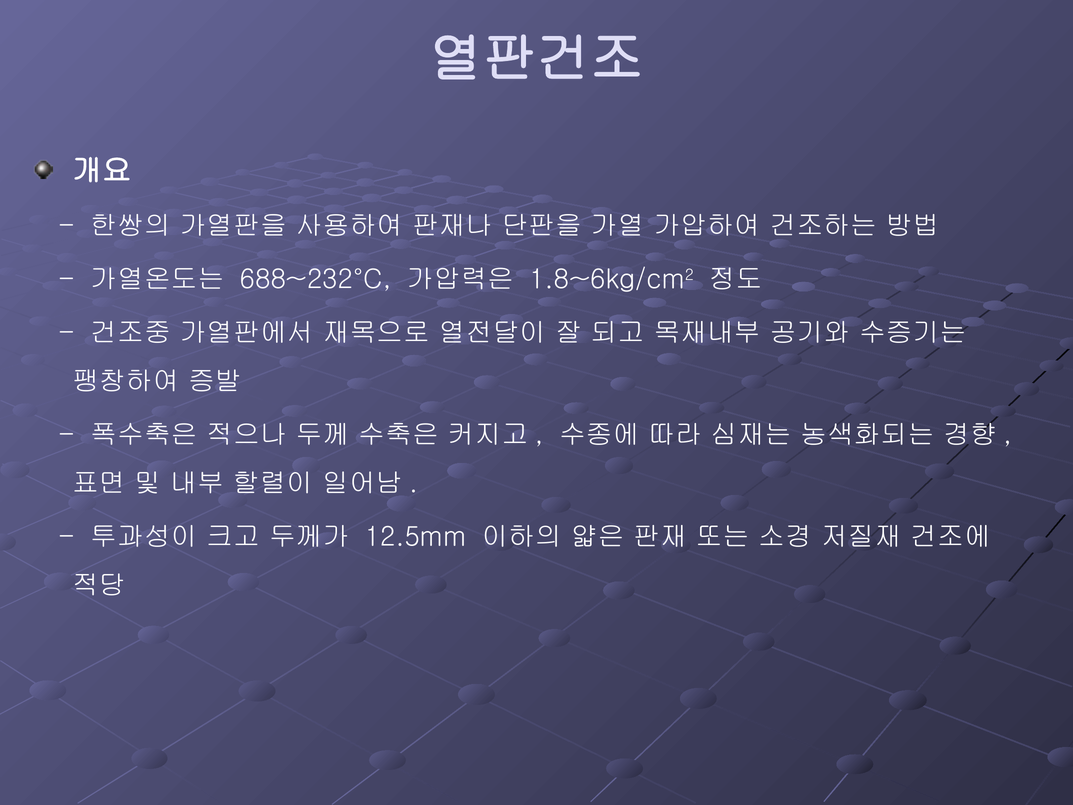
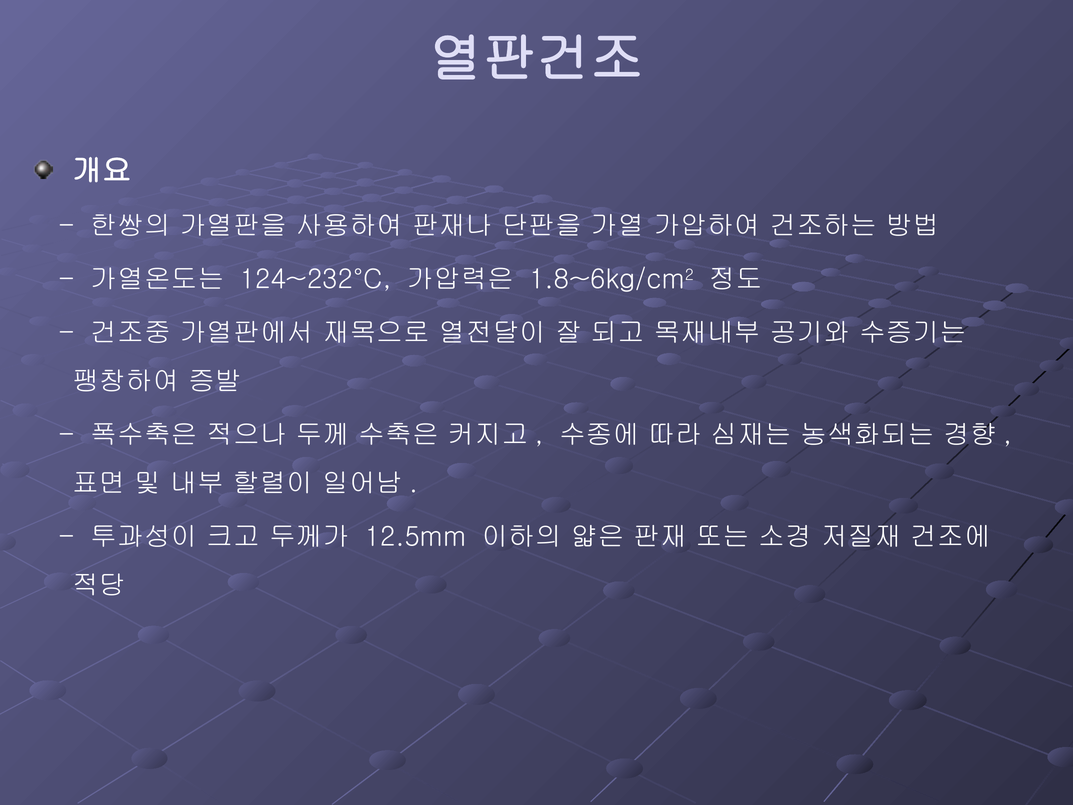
688~232°C: 688~232°C -> 124~232°C
